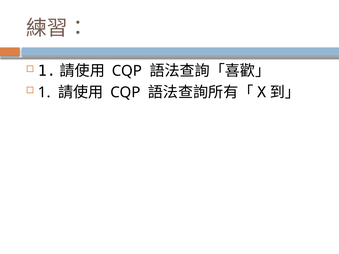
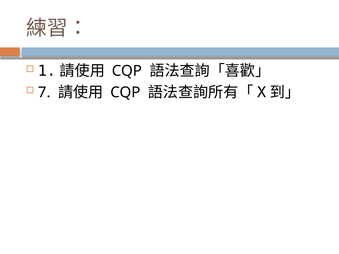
1: 1 -> 7
